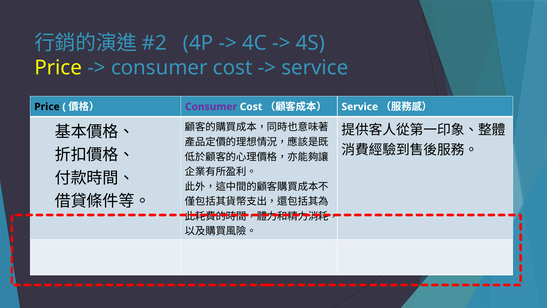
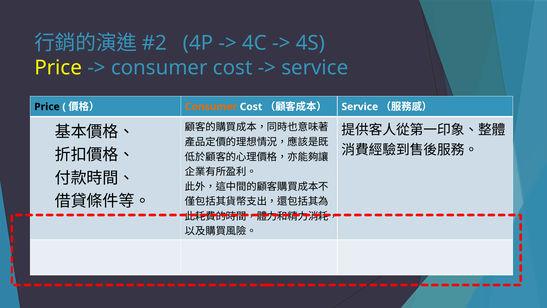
Consumer at (211, 107) colour: purple -> orange
